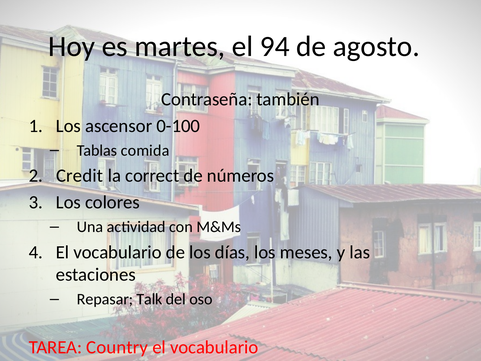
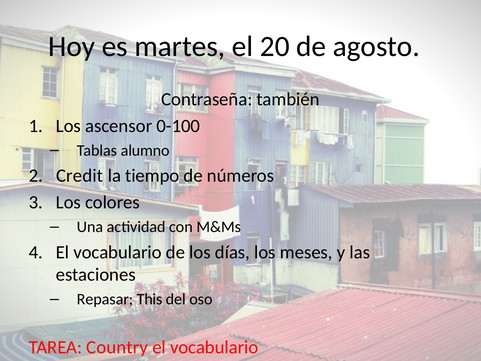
94: 94 -> 20
comida: comida -> alumno
correct: correct -> tiempo
Talk: Talk -> This
